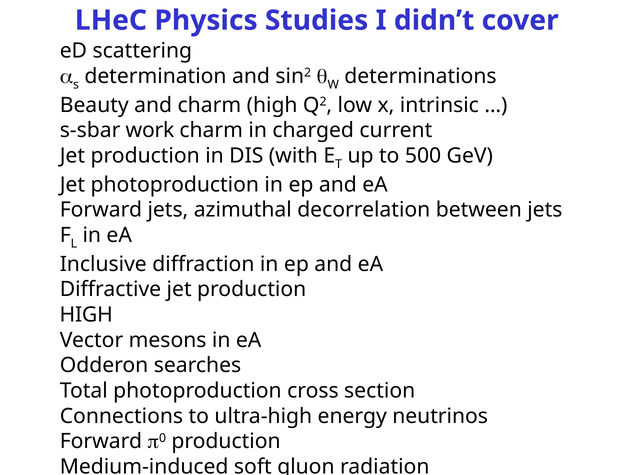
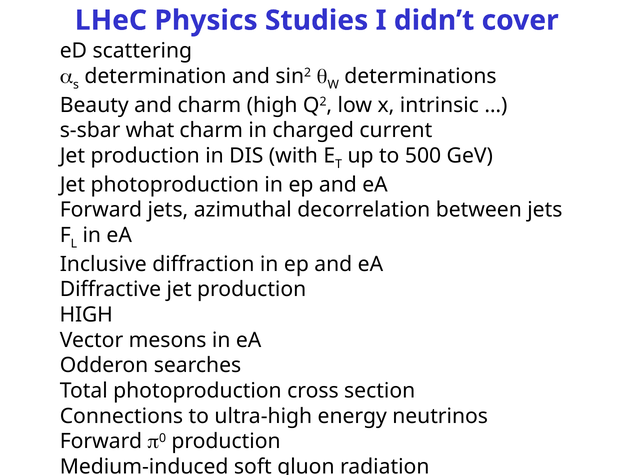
work: work -> what
